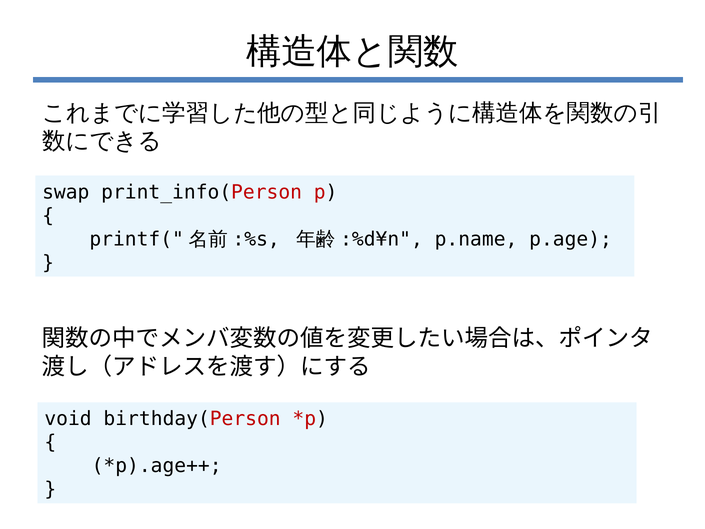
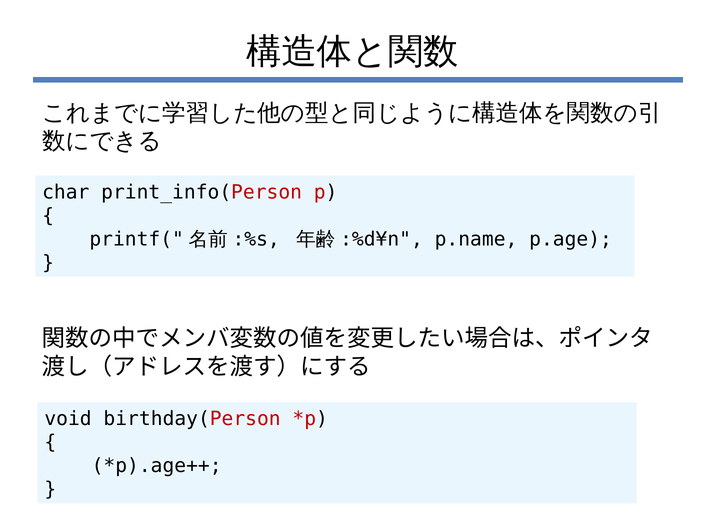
swap: swap -> char
